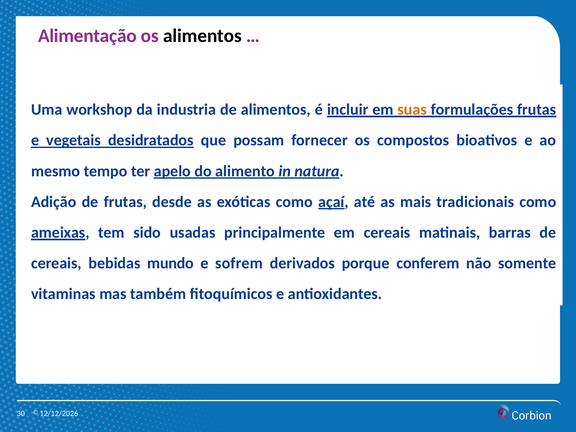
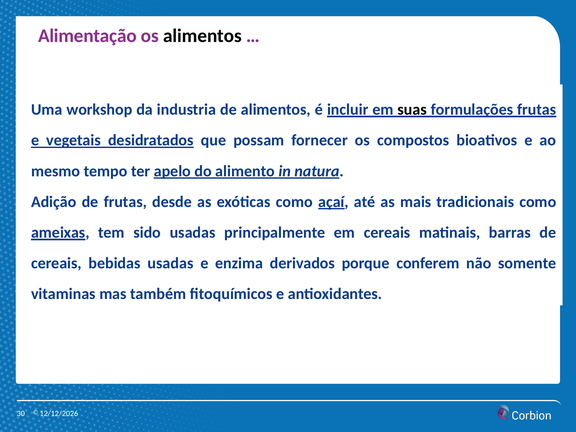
suas colour: orange -> black
bebidas mundo: mundo -> usadas
sofrem: sofrem -> enzima
